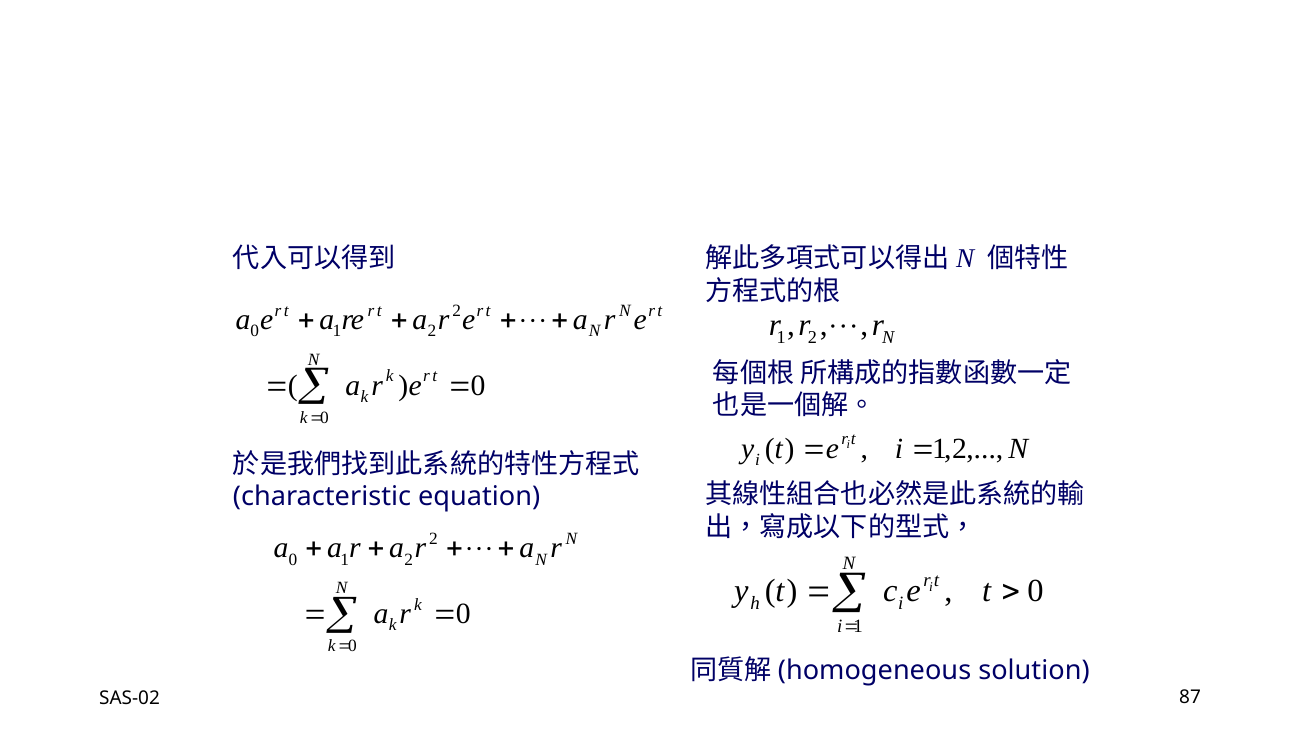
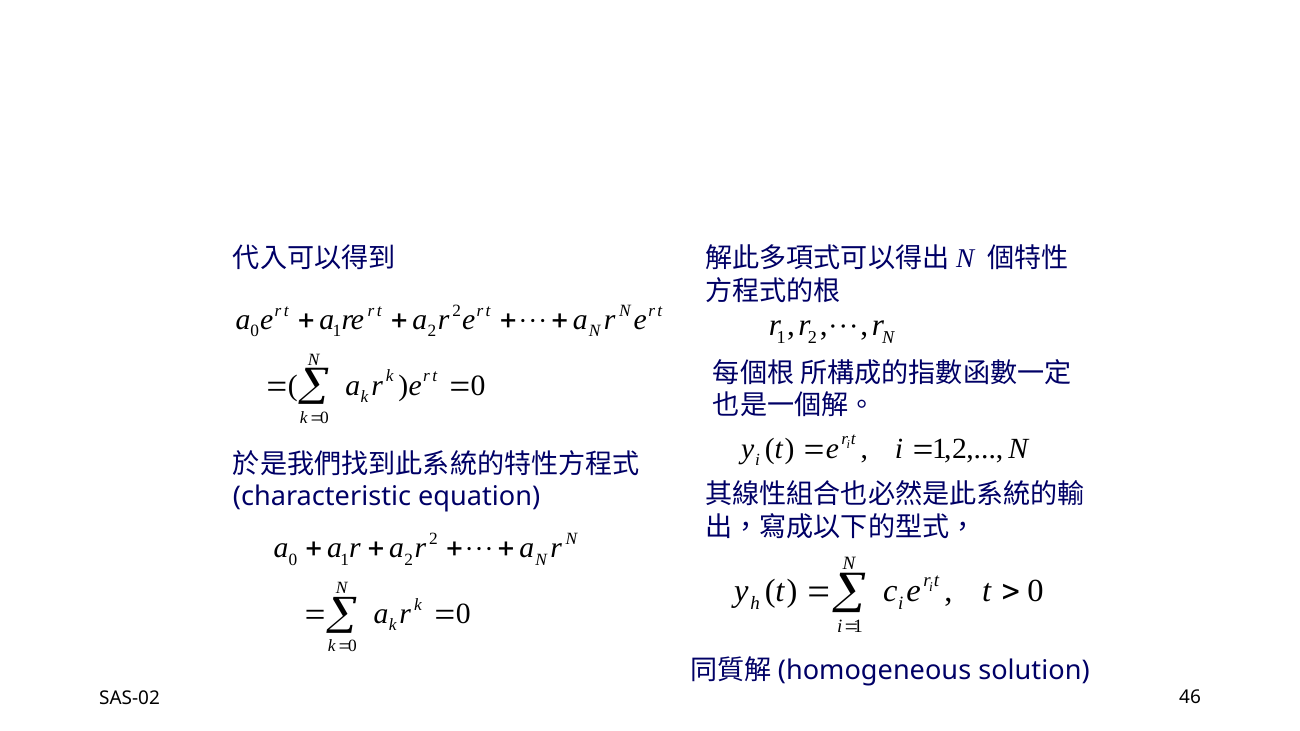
87: 87 -> 46
